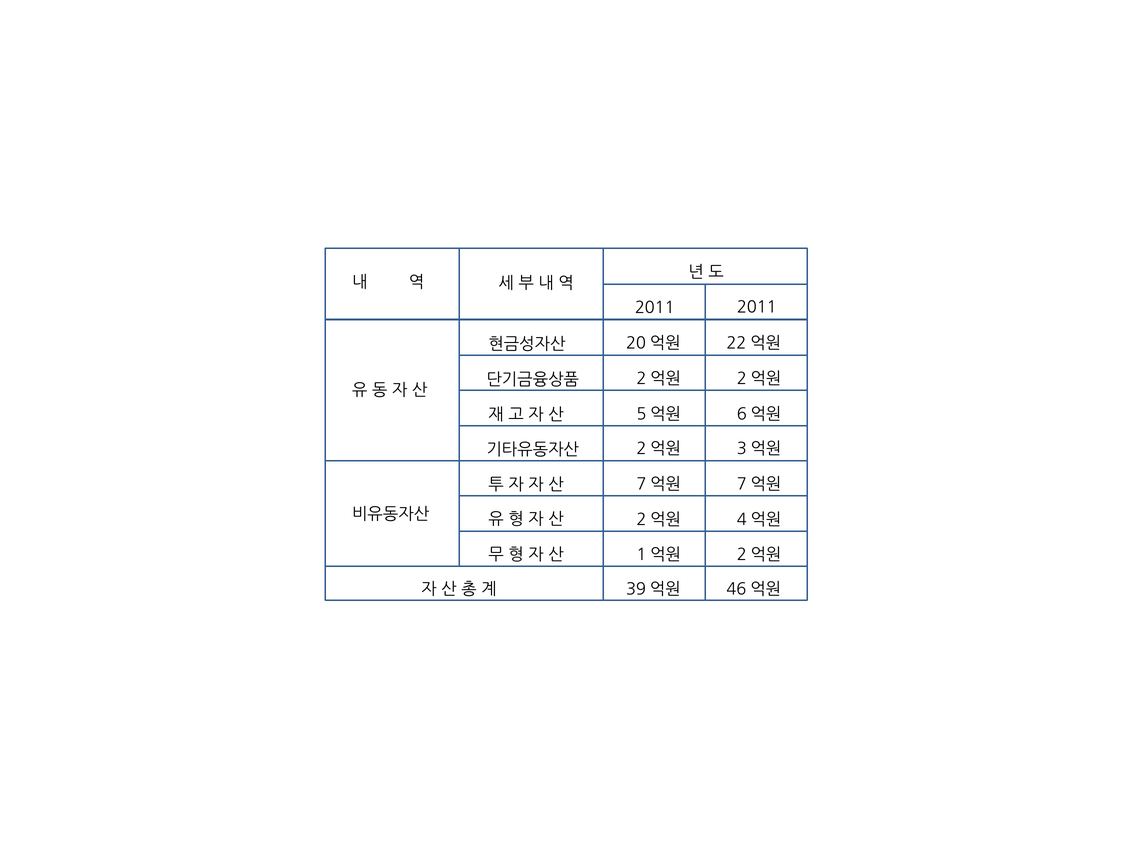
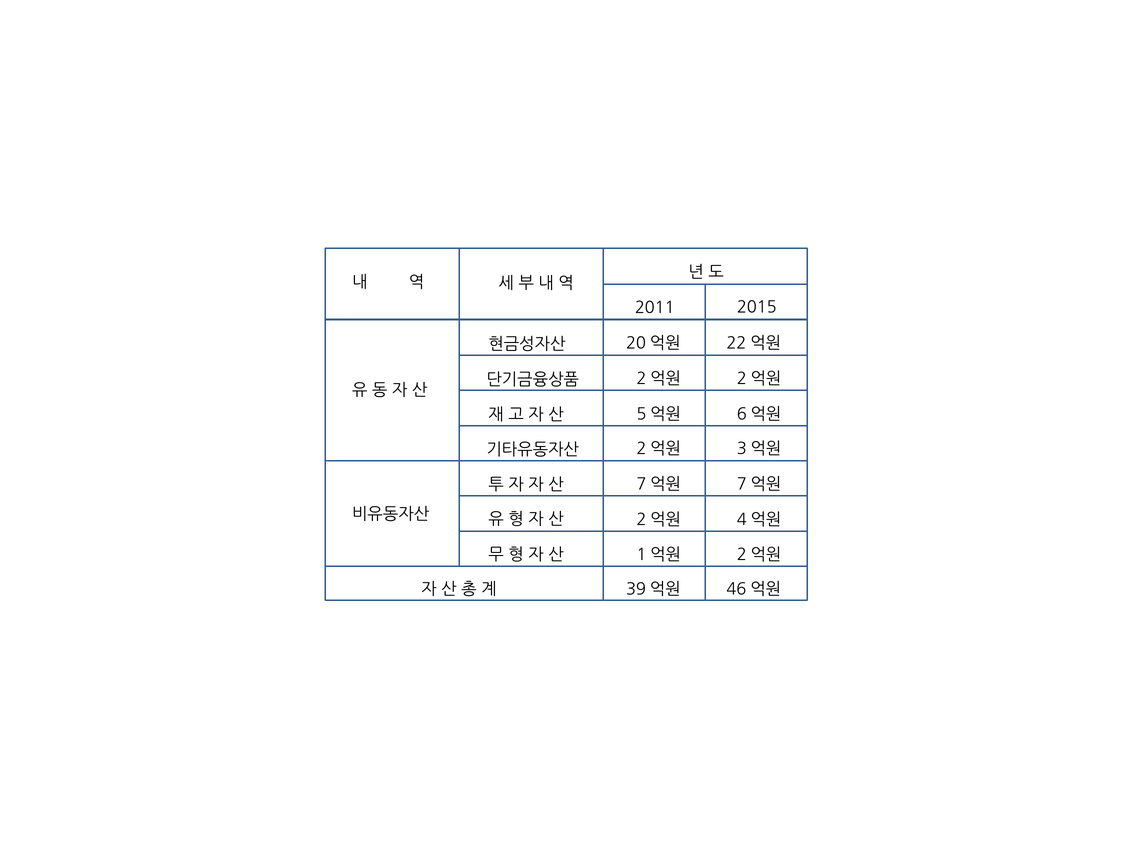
2011 2011: 2011 -> 2015
